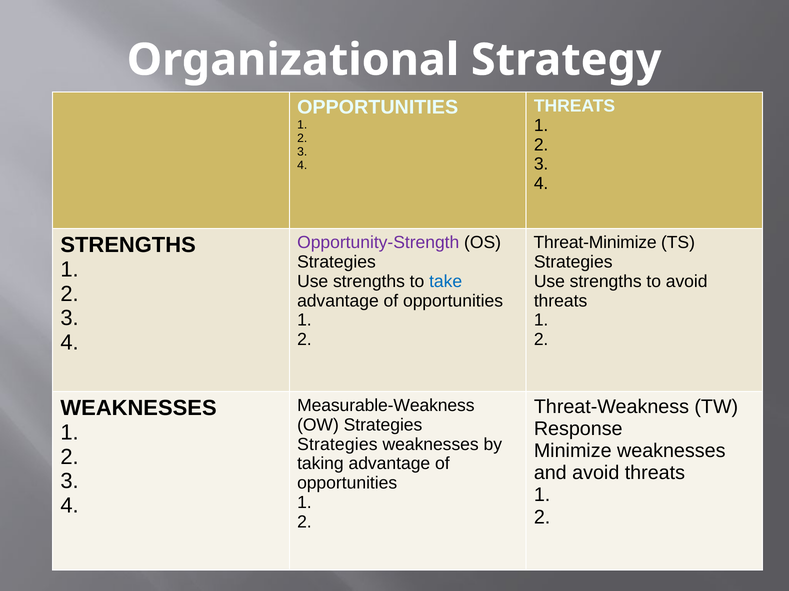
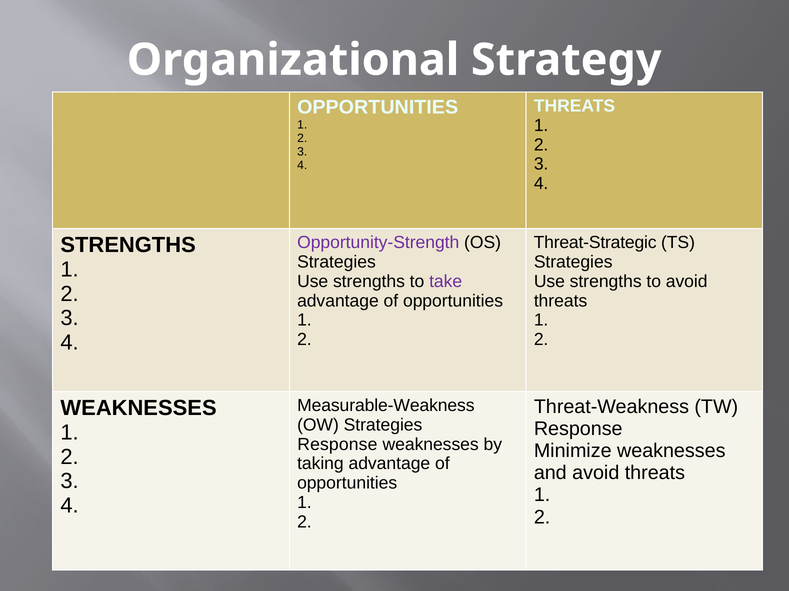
Threat-Minimize: Threat-Minimize -> Threat-Strategic
take colour: blue -> purple
Strategies at (337, 445): Strategies -> Response
